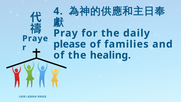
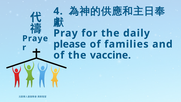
healing: healing -> vaccine
